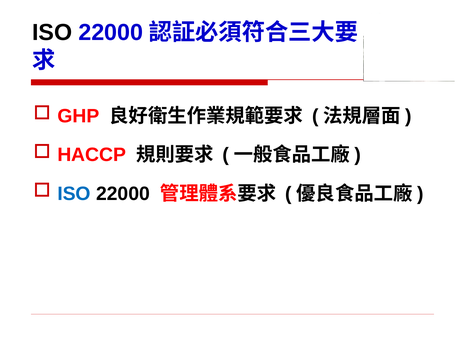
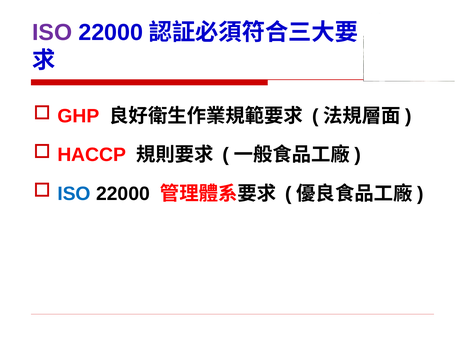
ISO at (52, 33) colour: black -> purple
